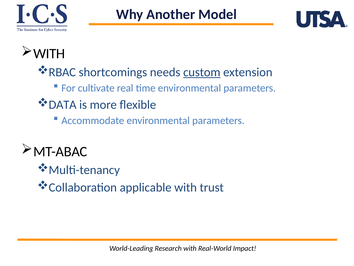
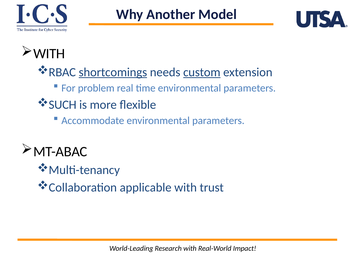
shortcomings underline: none -> present
cultivate: cultivate -> problem
DATA: DATA -> SUCH
